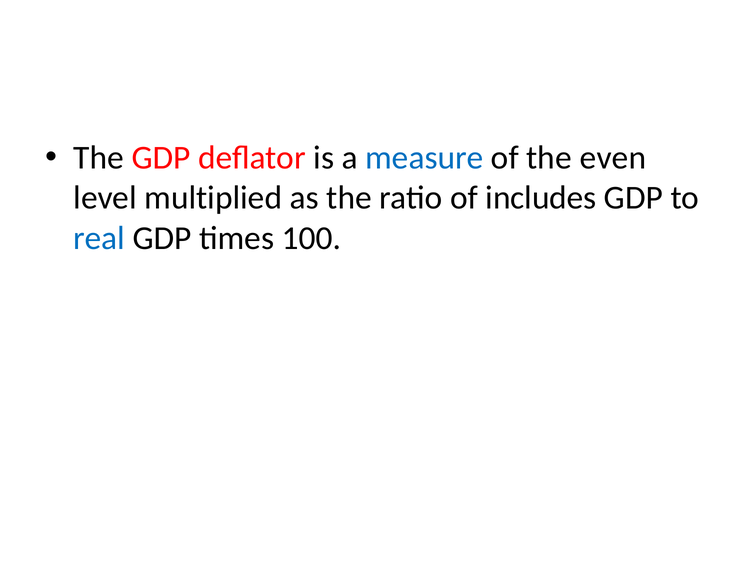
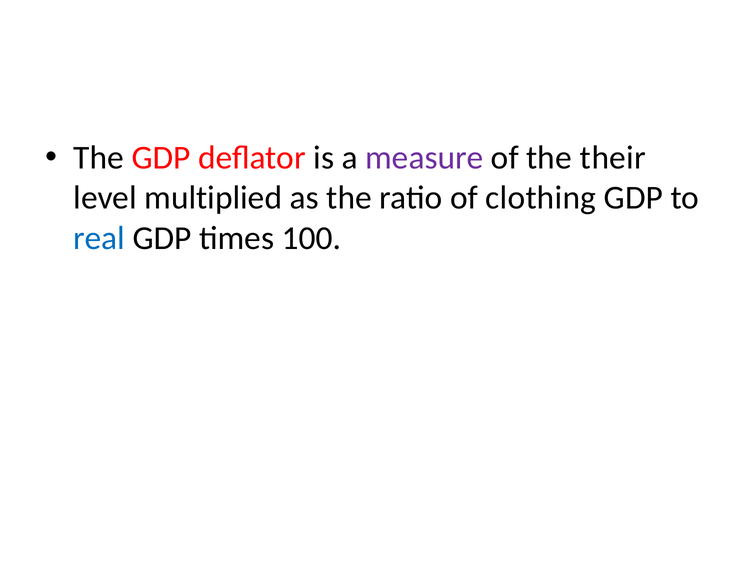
measure colour: blue -> purple
even: even -> their
includes: includes -> clothing
